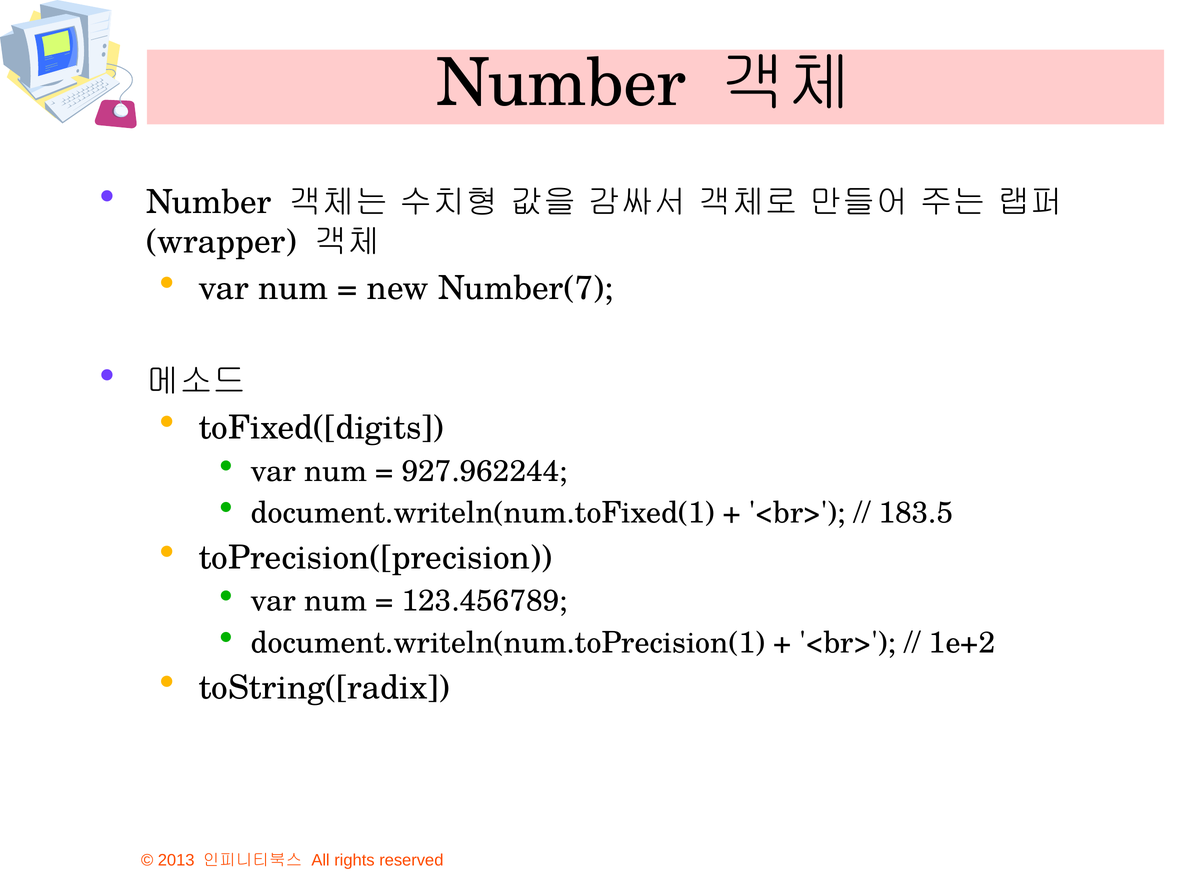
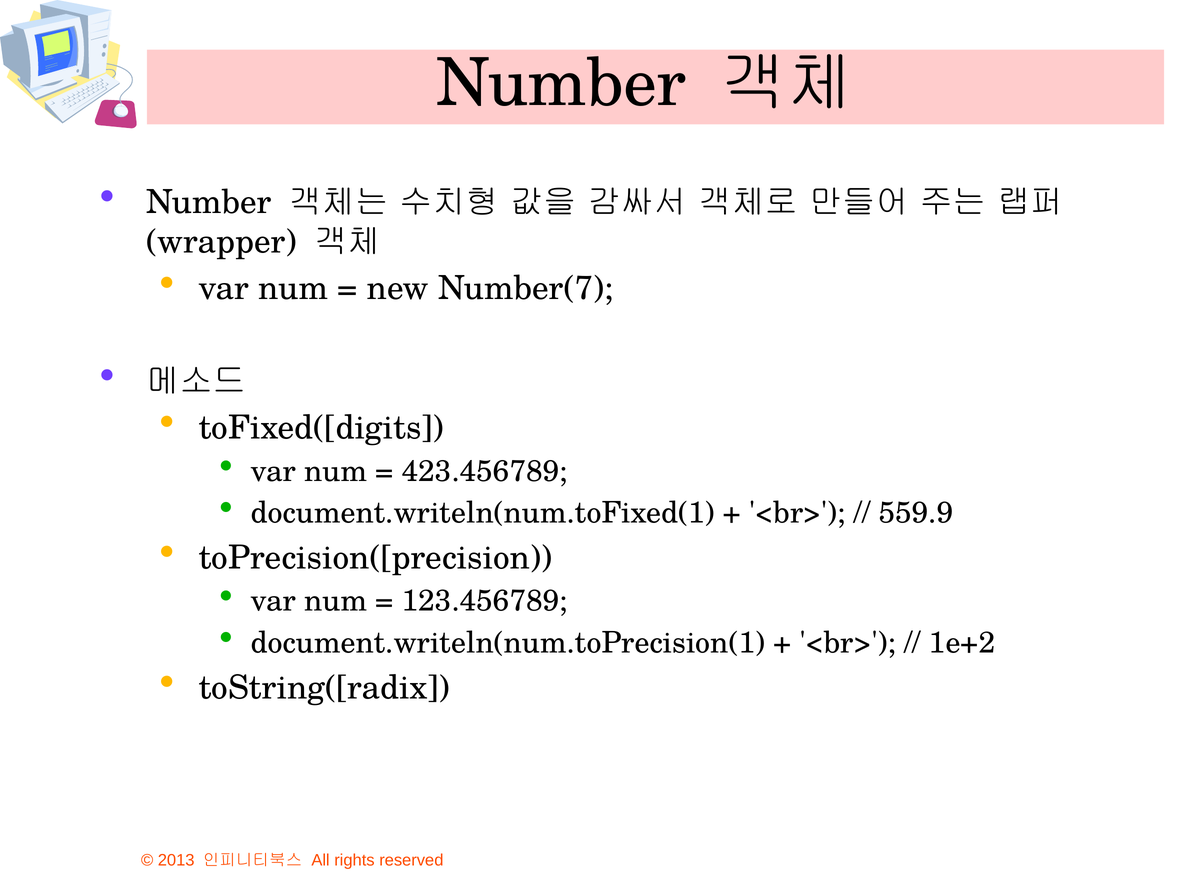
927.962244: 927.962244 -> 423.456789
183.5: 183.5 -> 559.9
